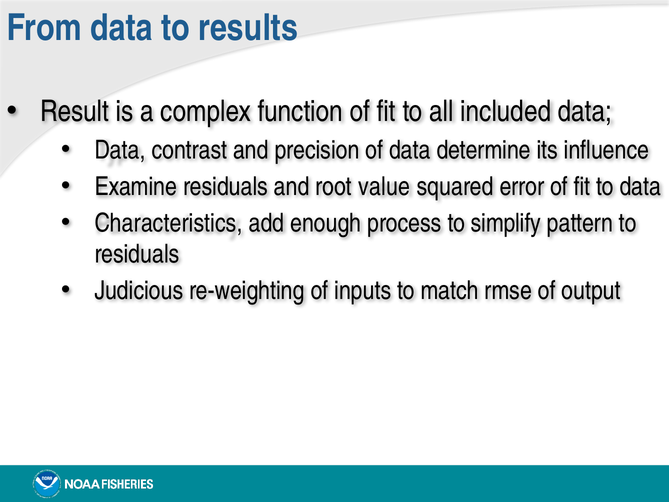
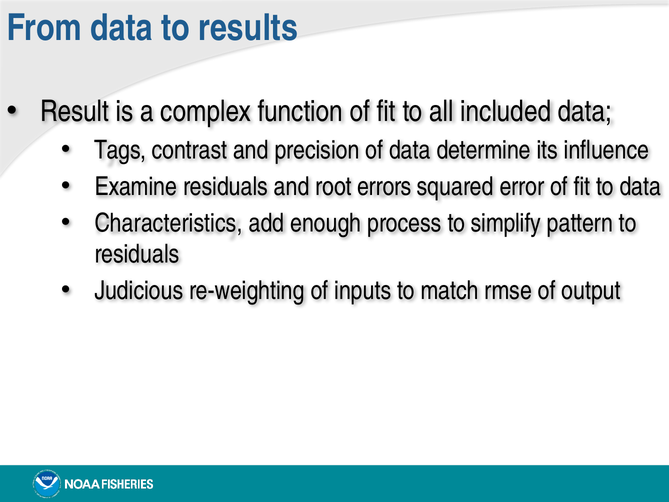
Data at (120, 150): Data -> Tags
value: value -> errors
